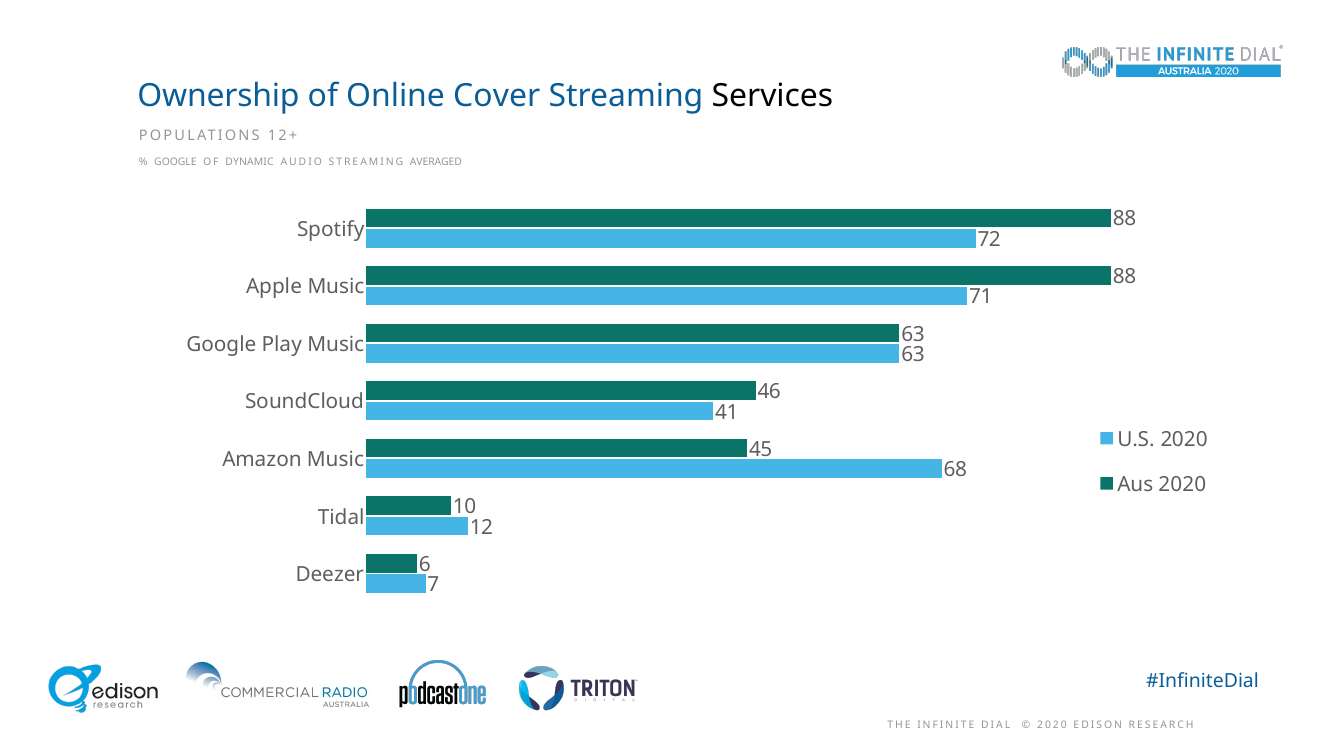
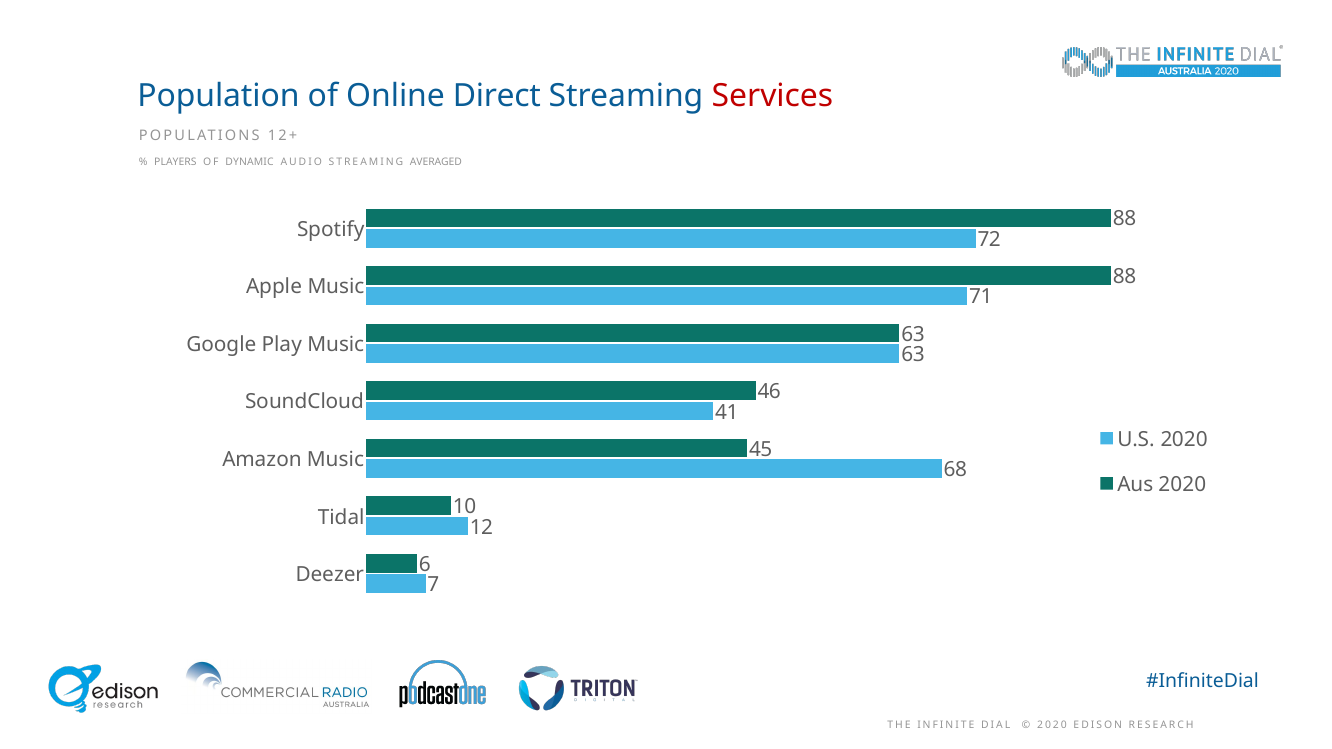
Ownership: Ownership -> Population
Cover: Cover -> Direct
Services colour: black -> red
GOOGLE at (175, 162): GOOGLE -> PLAYERS
